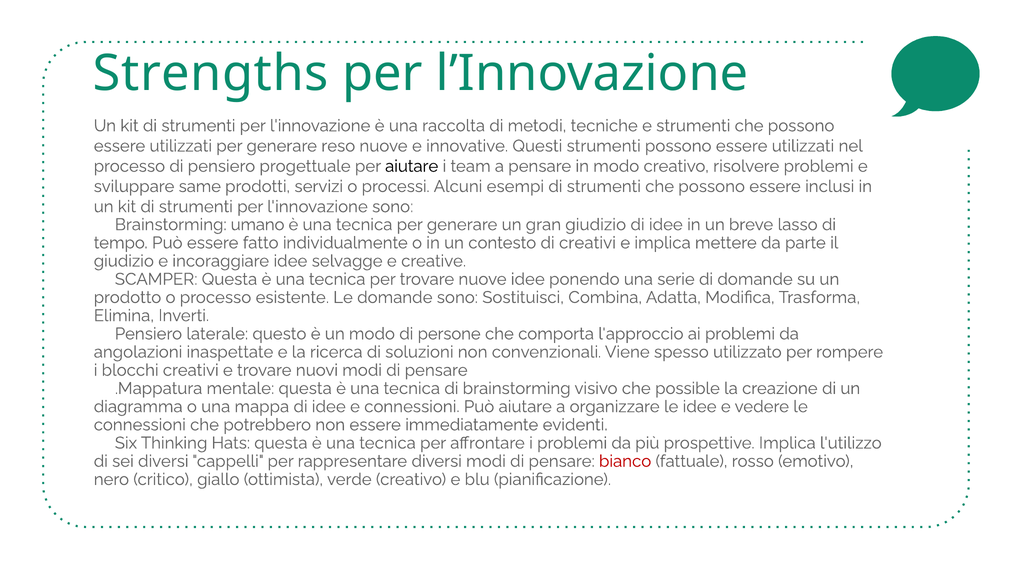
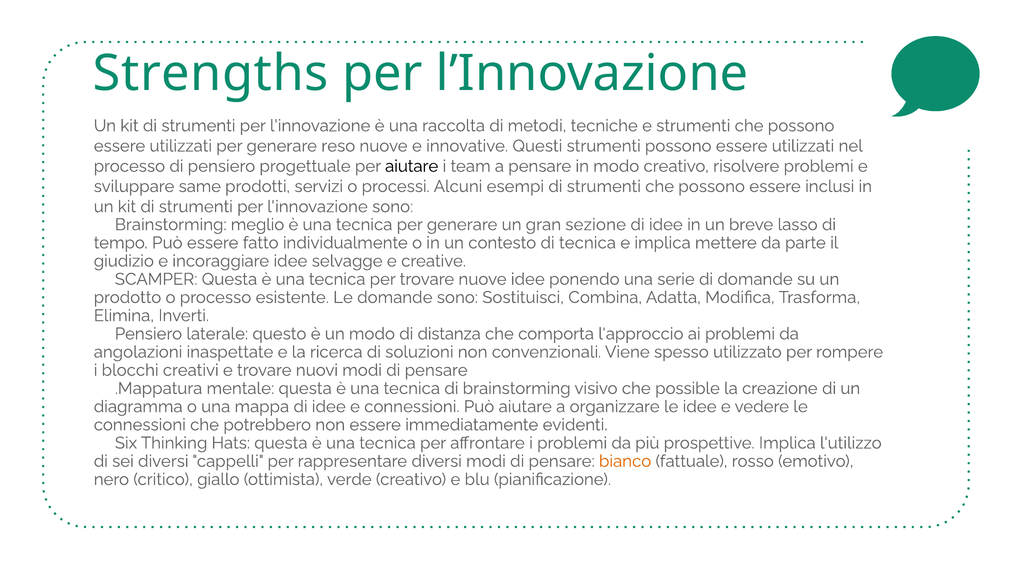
umano: umano -> meglio
gran giudizio: giudizio -> sezione
di creativi: creativi -> tecnica
persone: persone -> distanza
bianco colour: red -> orange
